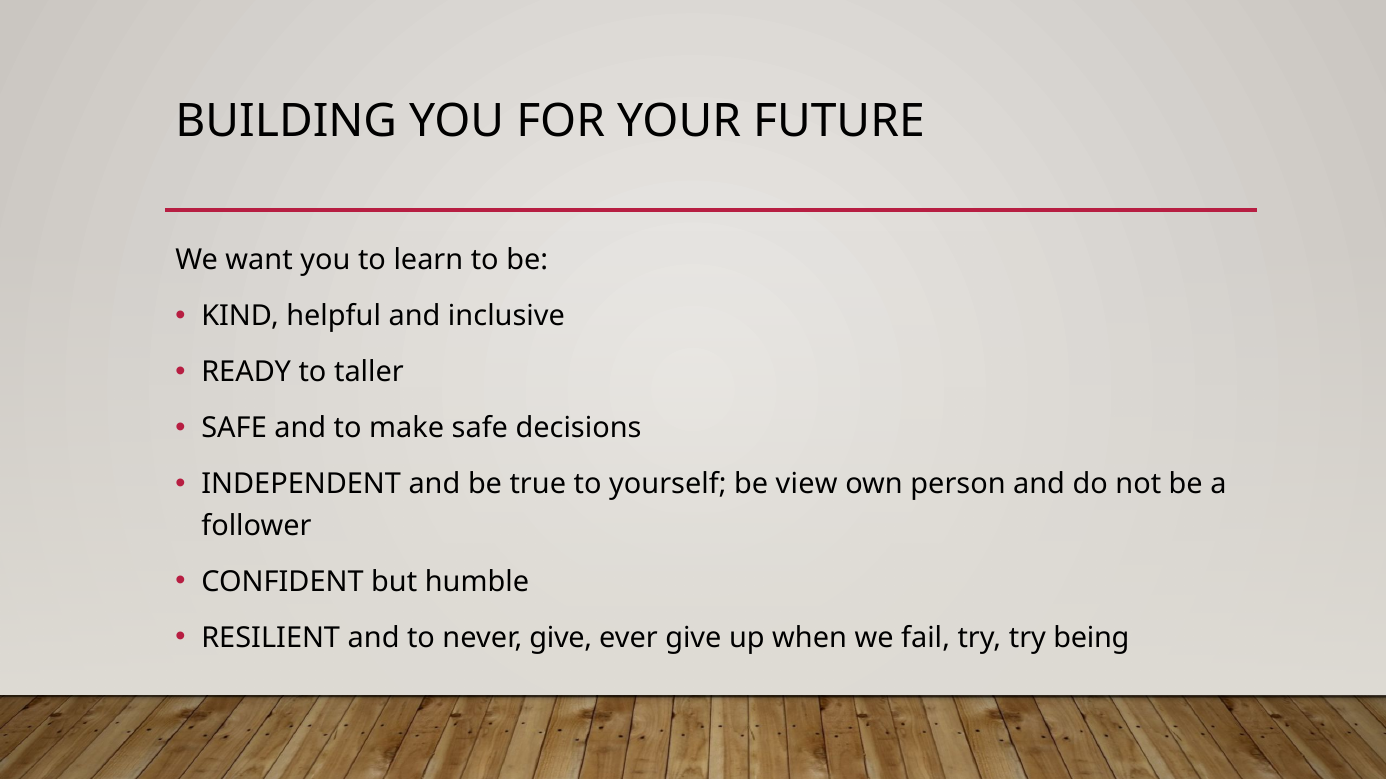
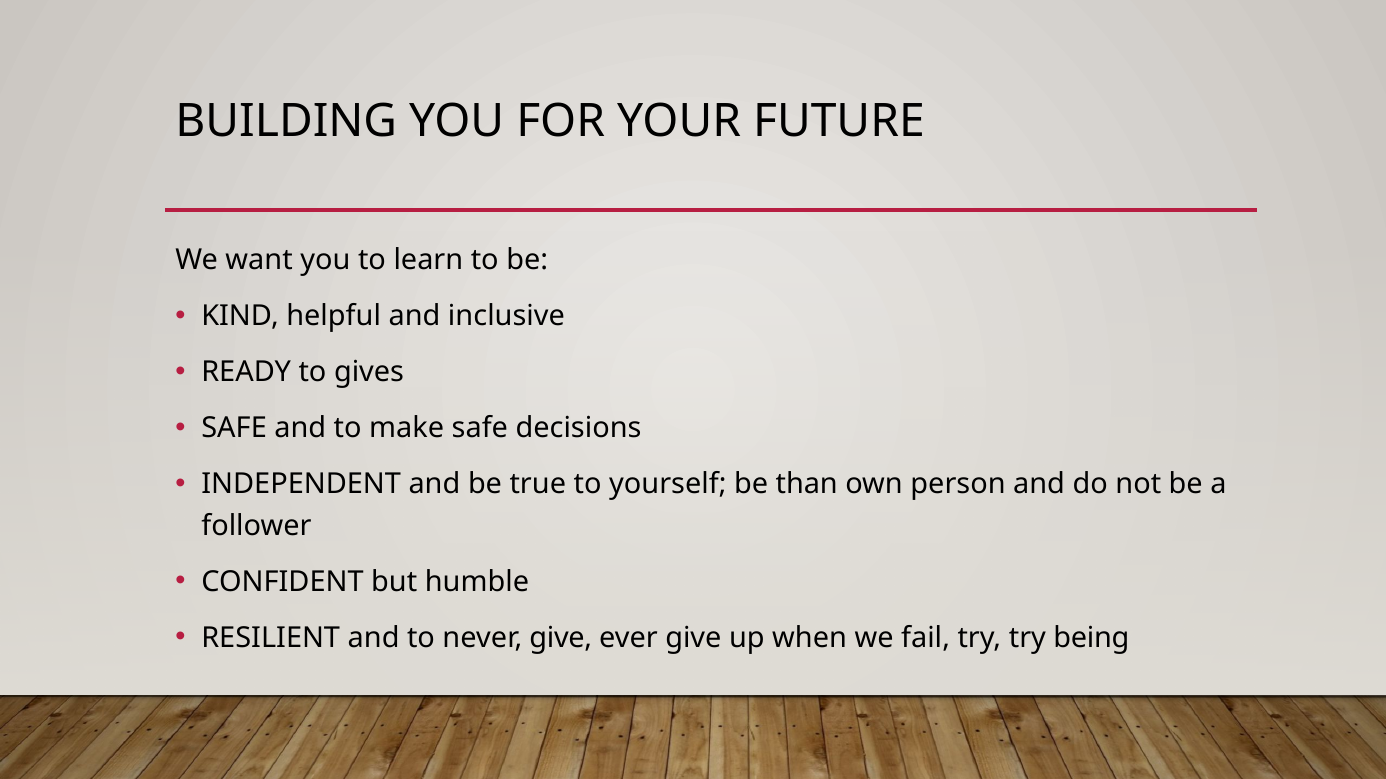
taller: taller -> gives
view: view -> than
